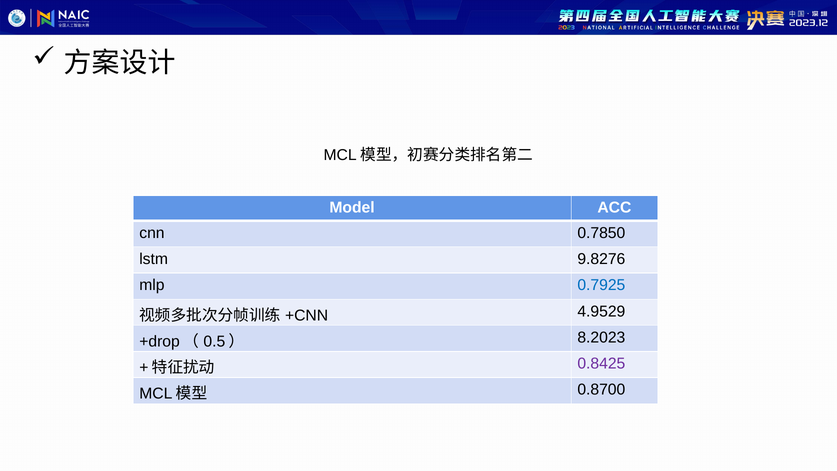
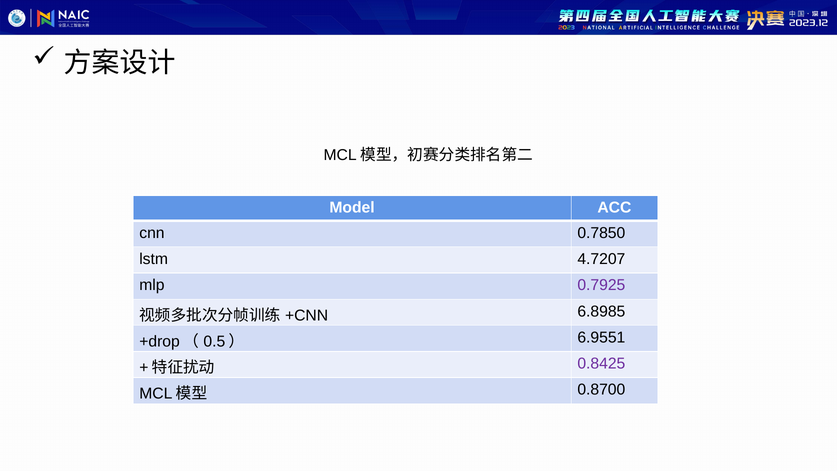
9.8276: 9.8276 -> 4.7207
0.7925 colour: blue -> purple
4.9529: 4.9529 -> 6.8985
8.2023: 8.2023 -> 6.9551
